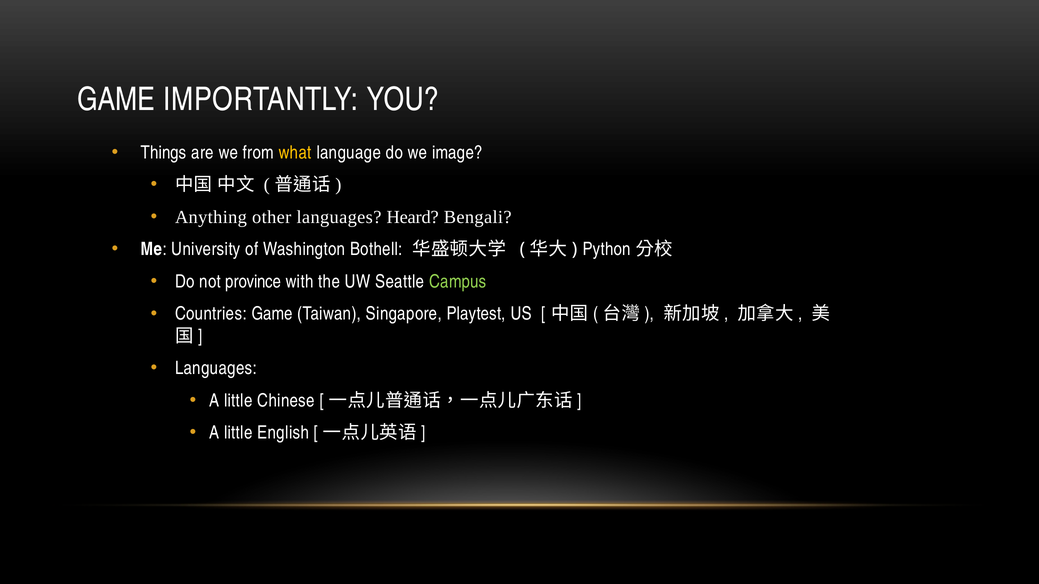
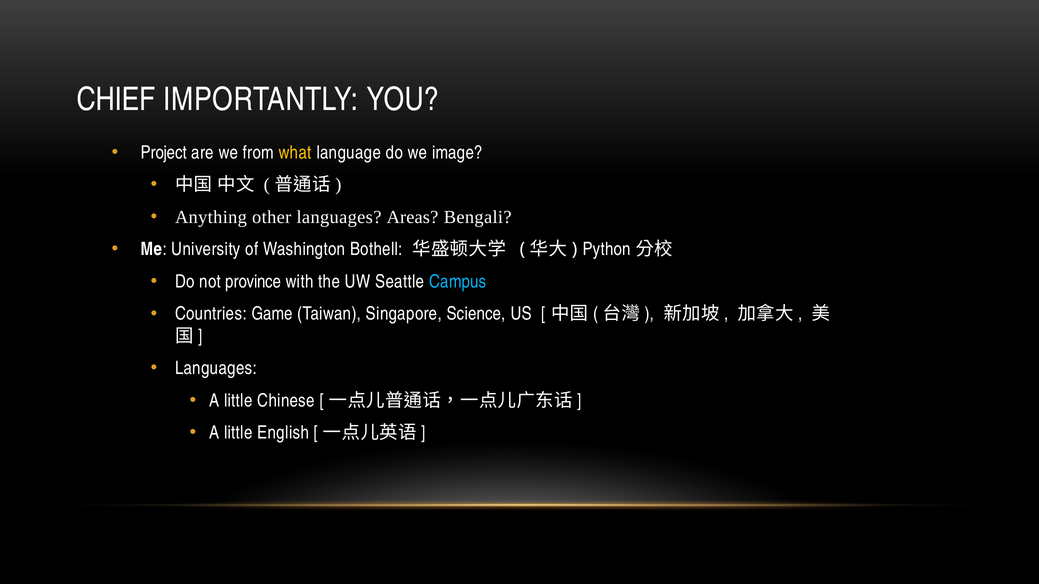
GAME at (116, 100): GAME -> CHIEF
Things: Things -> Project
Heard: Heard -> Areas
Campus colour: light green -> light blue
Playtest: Playtest -> Science
